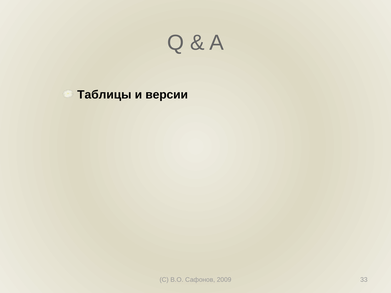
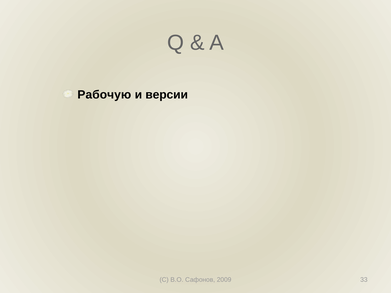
Таблицы: Таблицы -> Рабочую
